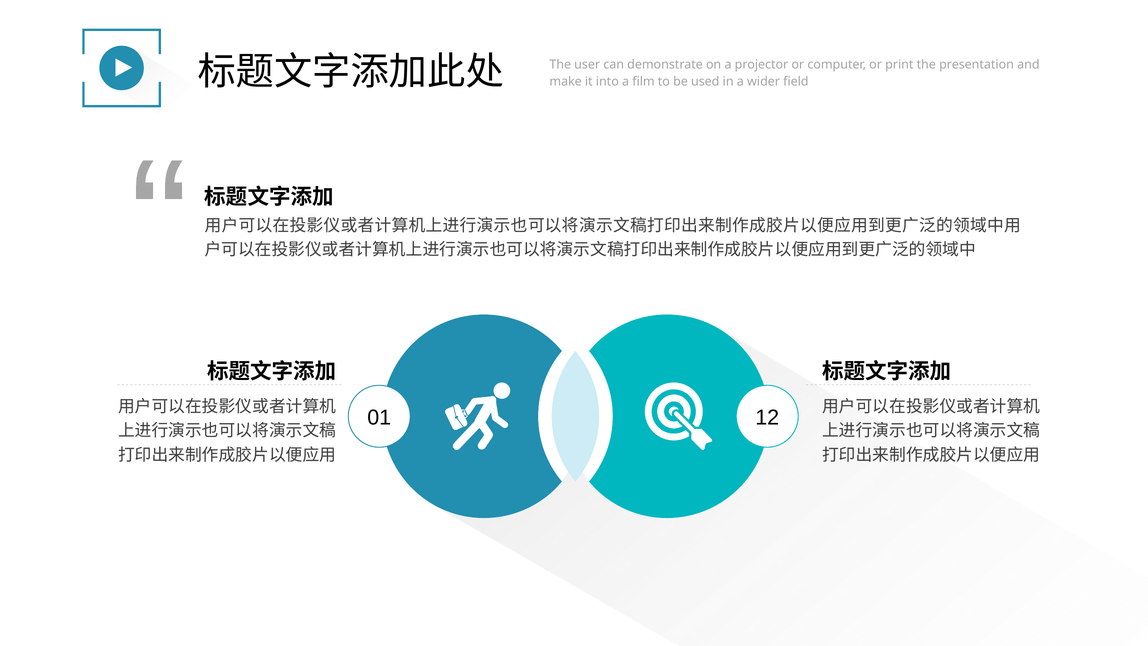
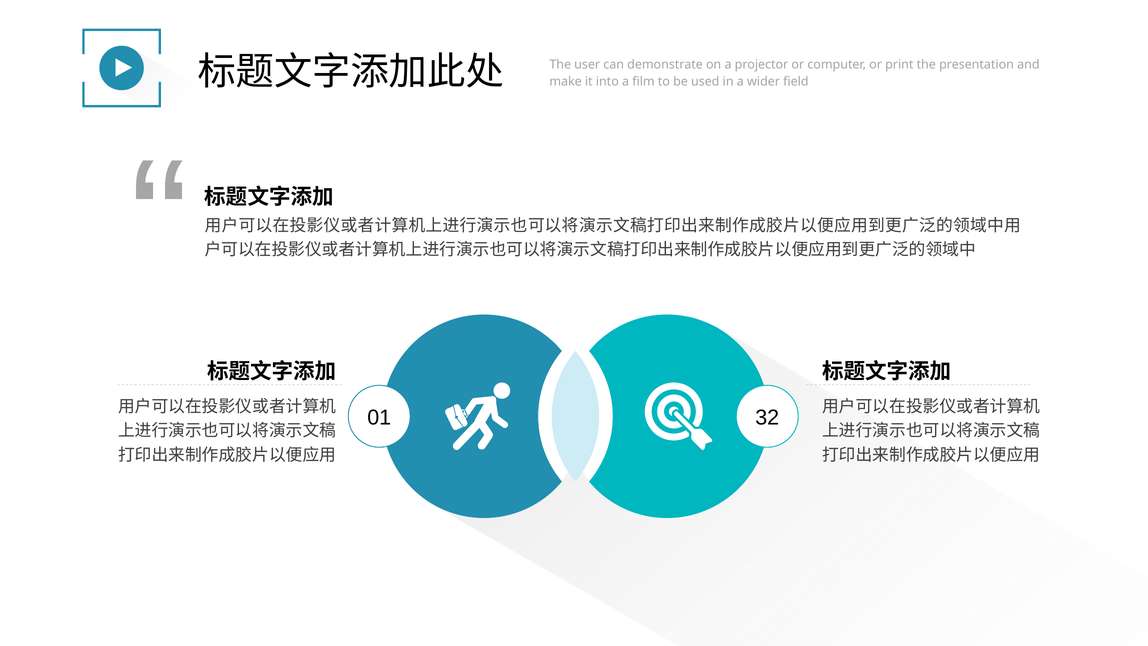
12: 12 -> 32
